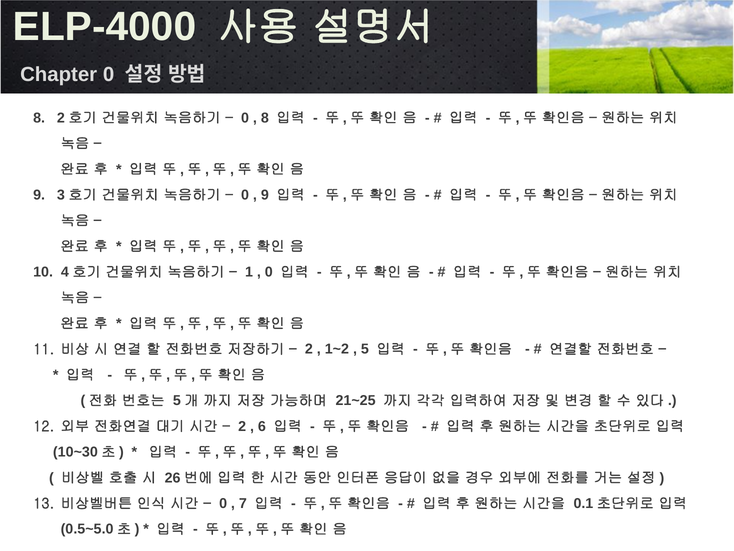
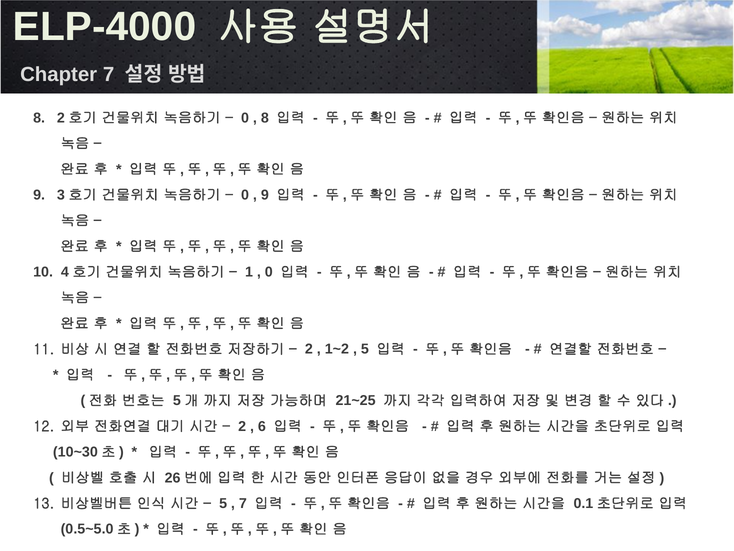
Chapter 0: 0 -> 7
0 at (223, 503): 0 -> 5
